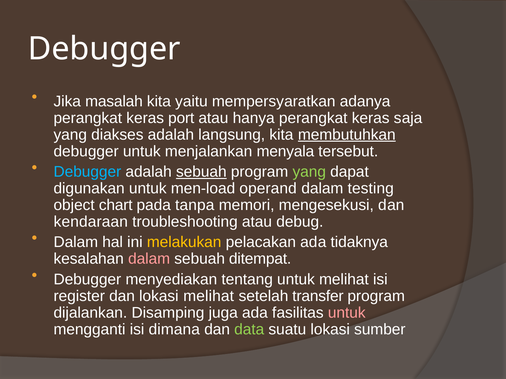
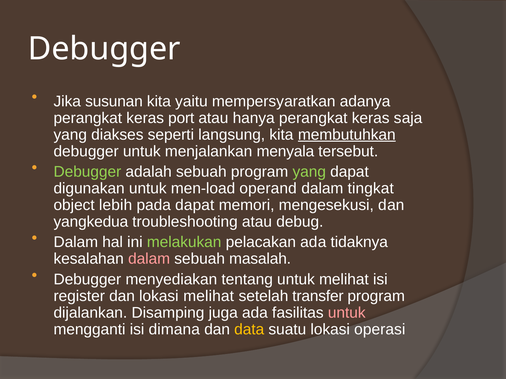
masalah: masalah -> susunan
diakses adalah: adalah -> seperti
Debugger at (87, 172) colour: light blue -> light green
sebuah at (201, 172) underline: present -> none
testing: testing -> tingkat
chart: chart -> lebih
pada tanpa: tanpa -> dapat
kendaraan: kendaraan -> yangkedua
melakukan colour: yellow -> light green
ditempat: ditempat -> masalah
data colour: light green -> yellow
sumber: sumber -> operasi
